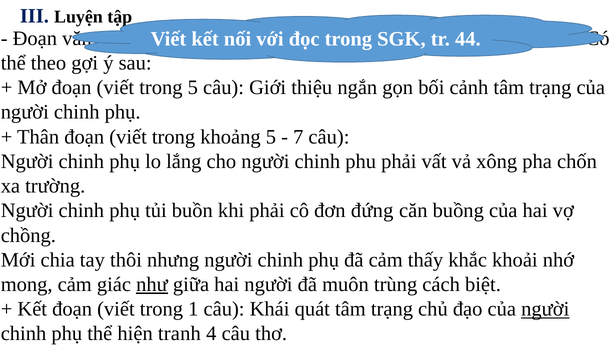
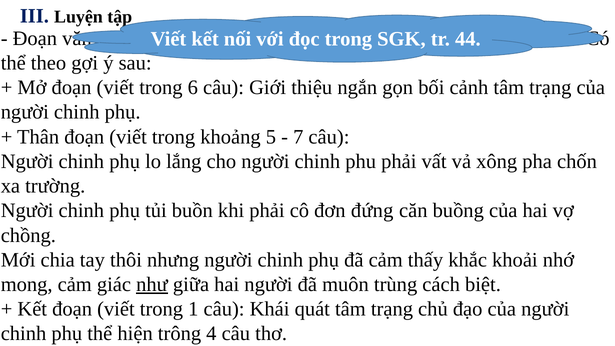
trong 5: 5 -> 6
người at (545, 309) underline: present -> none
tranh: tranh -> trông
